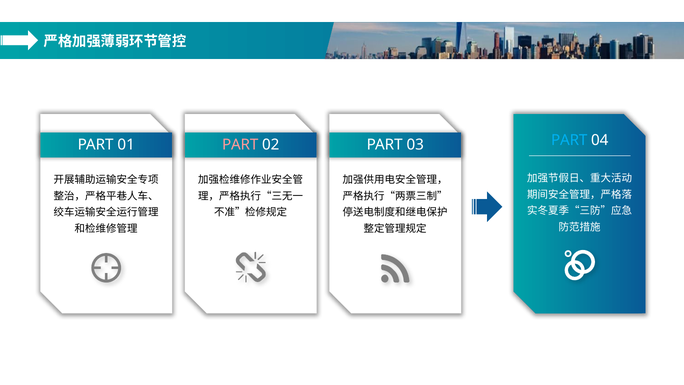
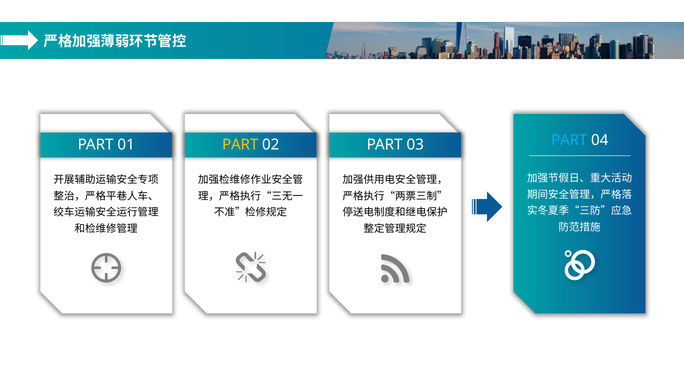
PART at (240, 145) colour: pink -> yellow
